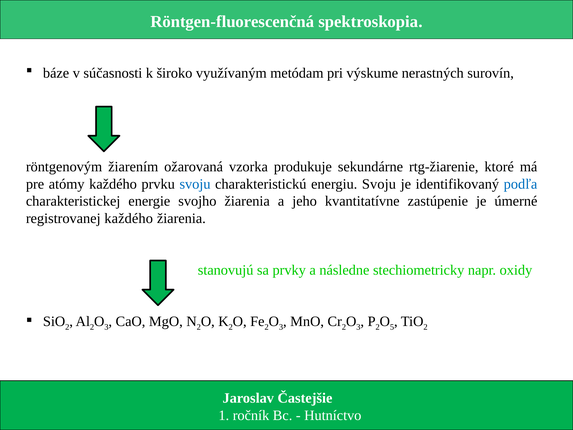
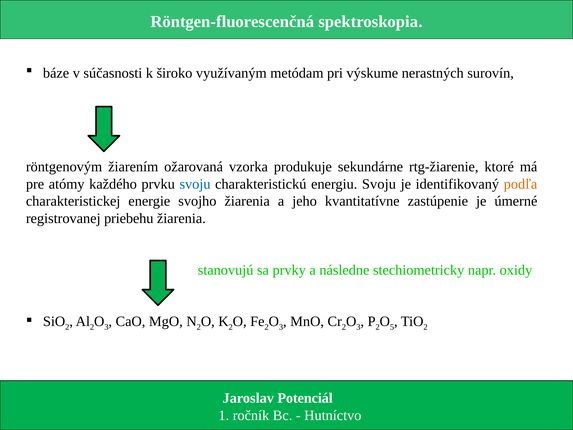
podľa colour: blue -> orange
registrovanej každého: každého -> priebehu
Častejšie: Častejšie -> Potenciál
